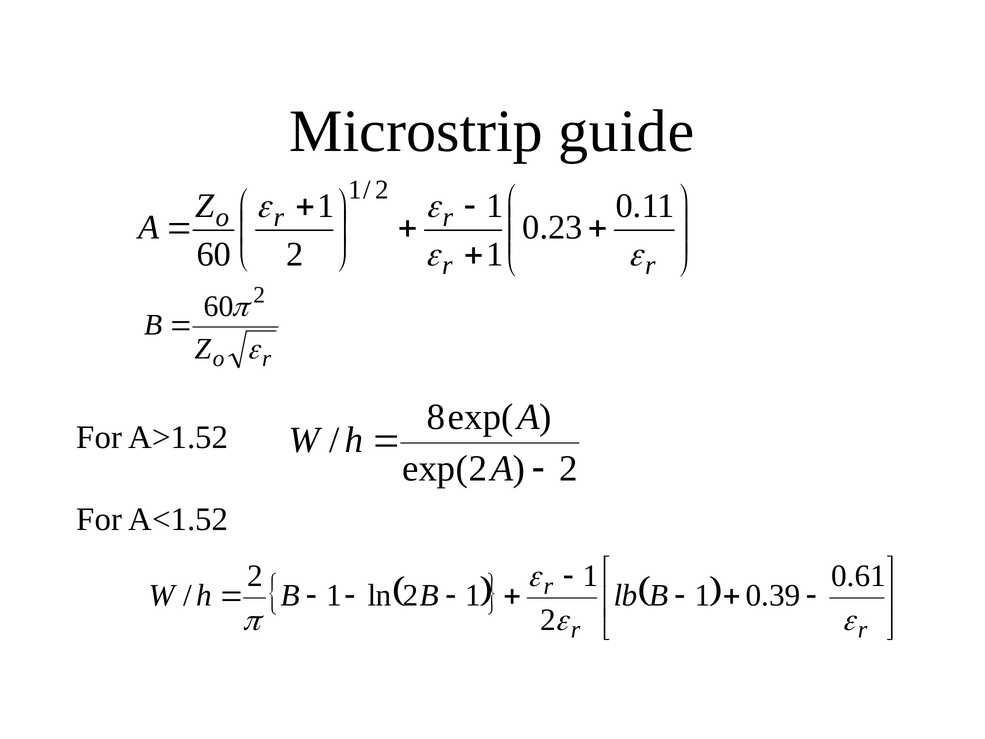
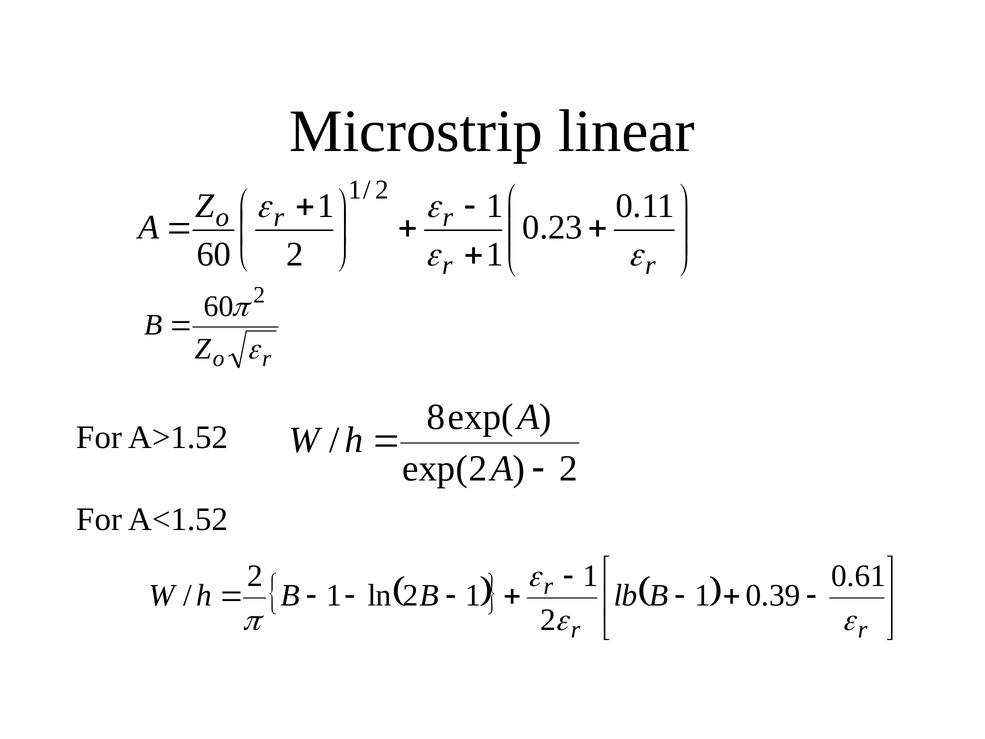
guide: guide -> linear
